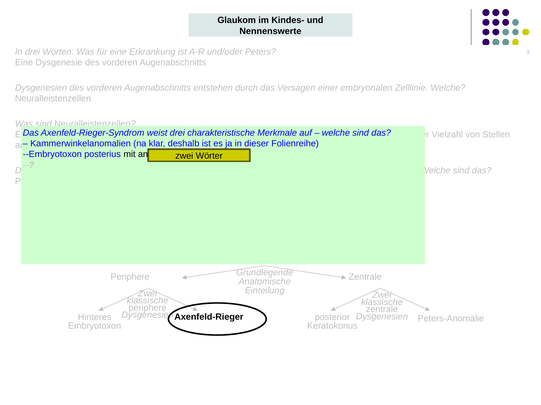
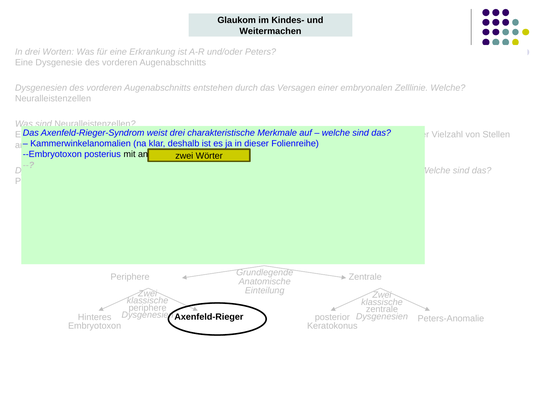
Nennenswerte: Nennenswerte -> Weitermachen
